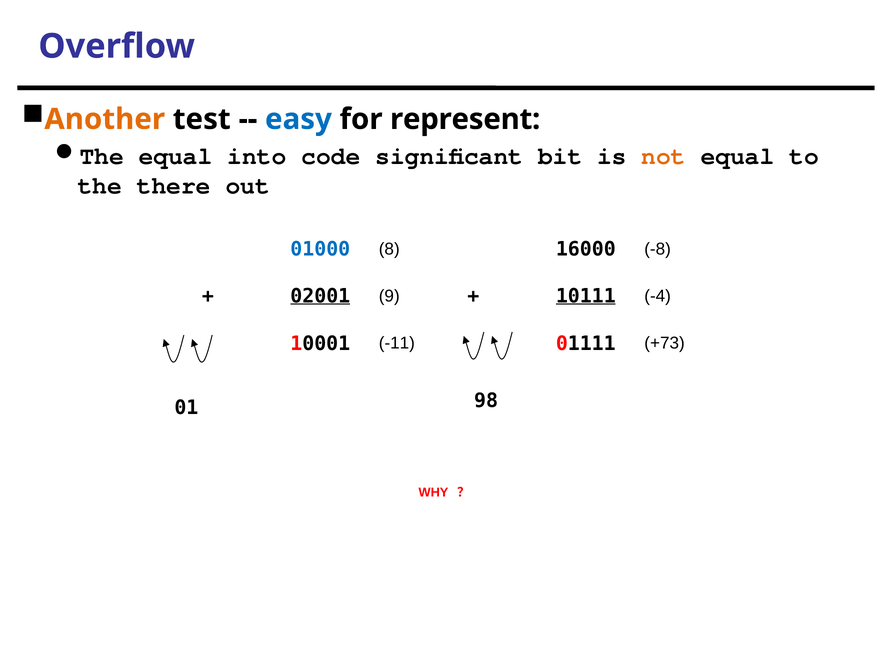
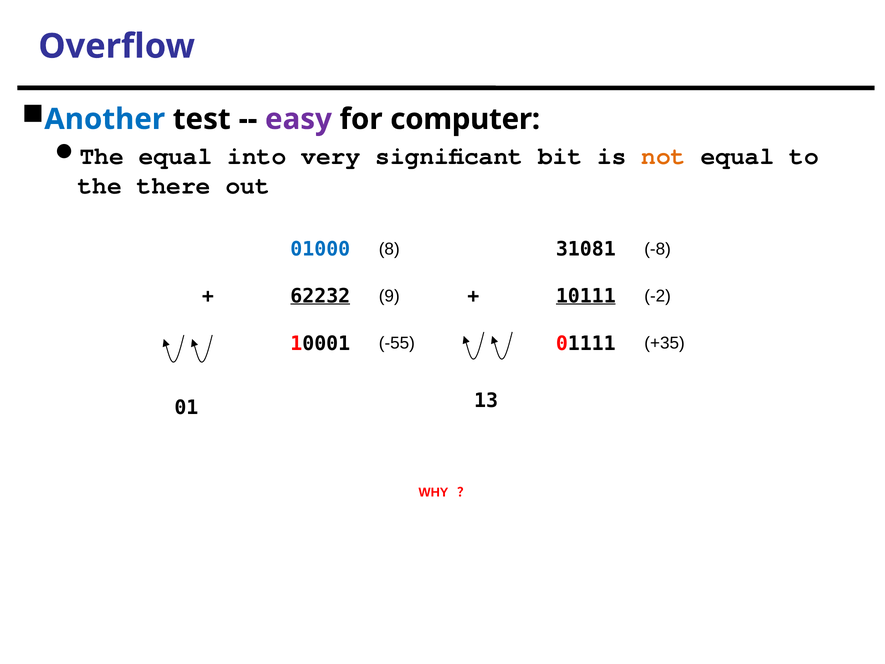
Another colour: orange -> blue
easy colour: blue -> purple
represent: represent -> computer
code: code -> very
16000: 16000 -> 31081
02001: 02001 -> 62232
-4: -4 -> -2
-11: -11 -> -55
+73: +73 -> +35
98: 98 -> 13
